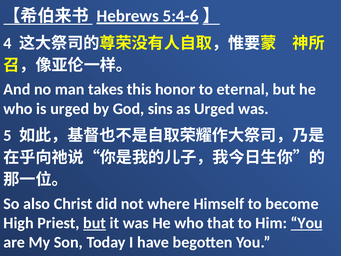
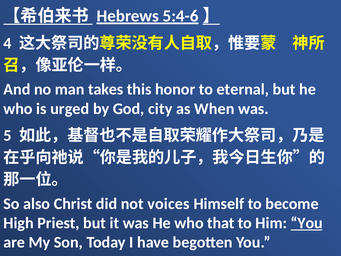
sins: sins -> city
as Urged: Urged -> When
where: where -> voices
but at (95, 223) underline: present -> none
